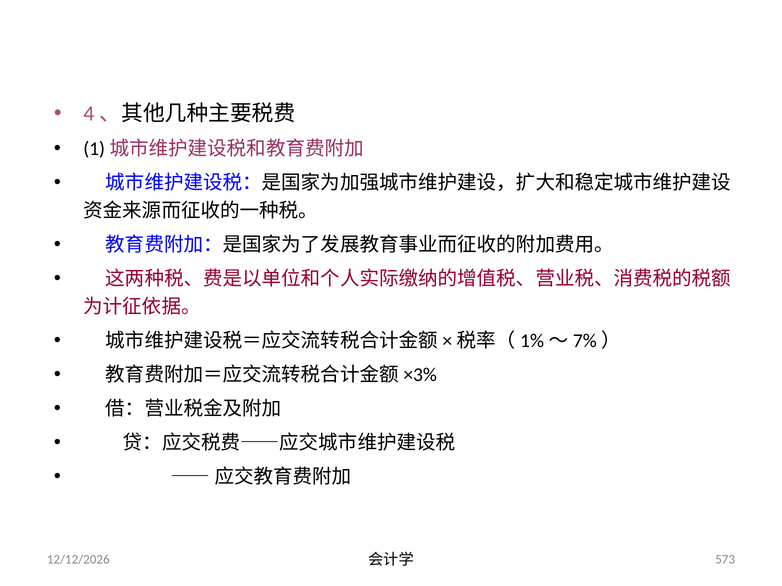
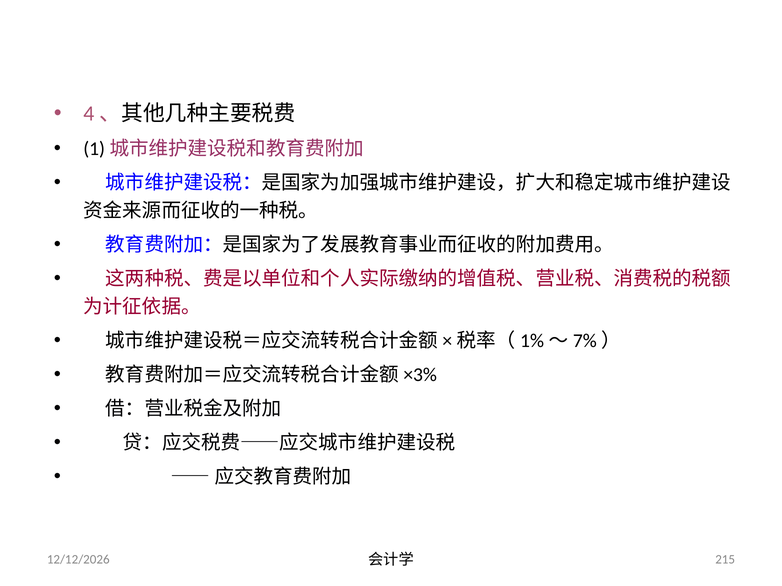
573: 573 -> 215
